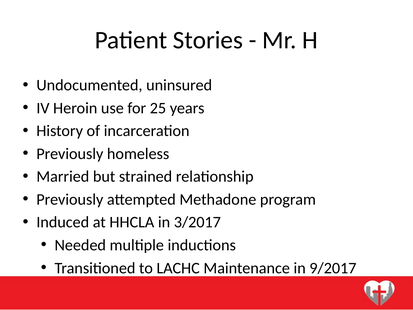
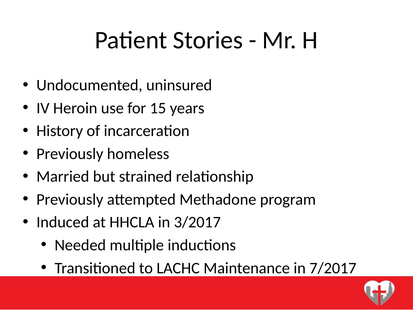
25: 25 -> 15
9/2017: 9/2017 -> 7/2017
